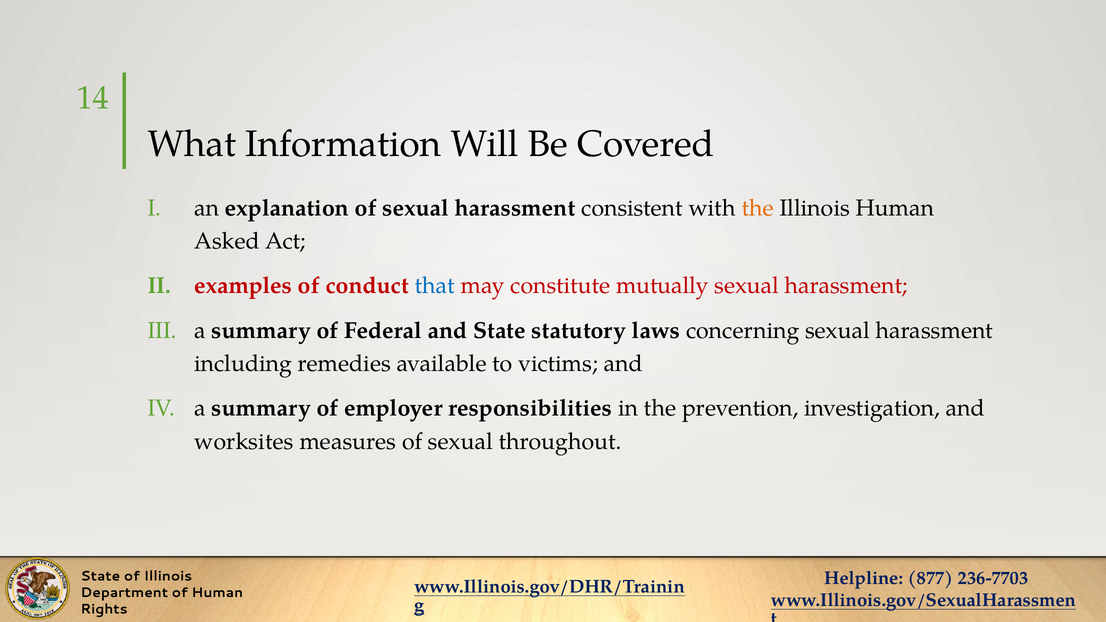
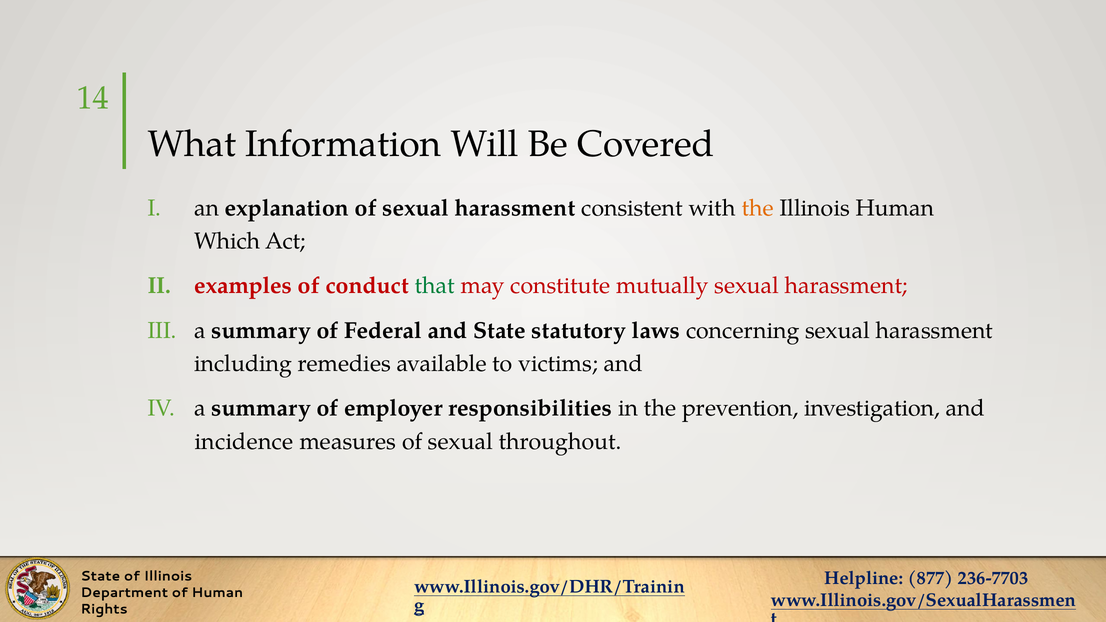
Asked: Asked -> Which
that colour: blue -> green
worksites: worksites -> incidence
